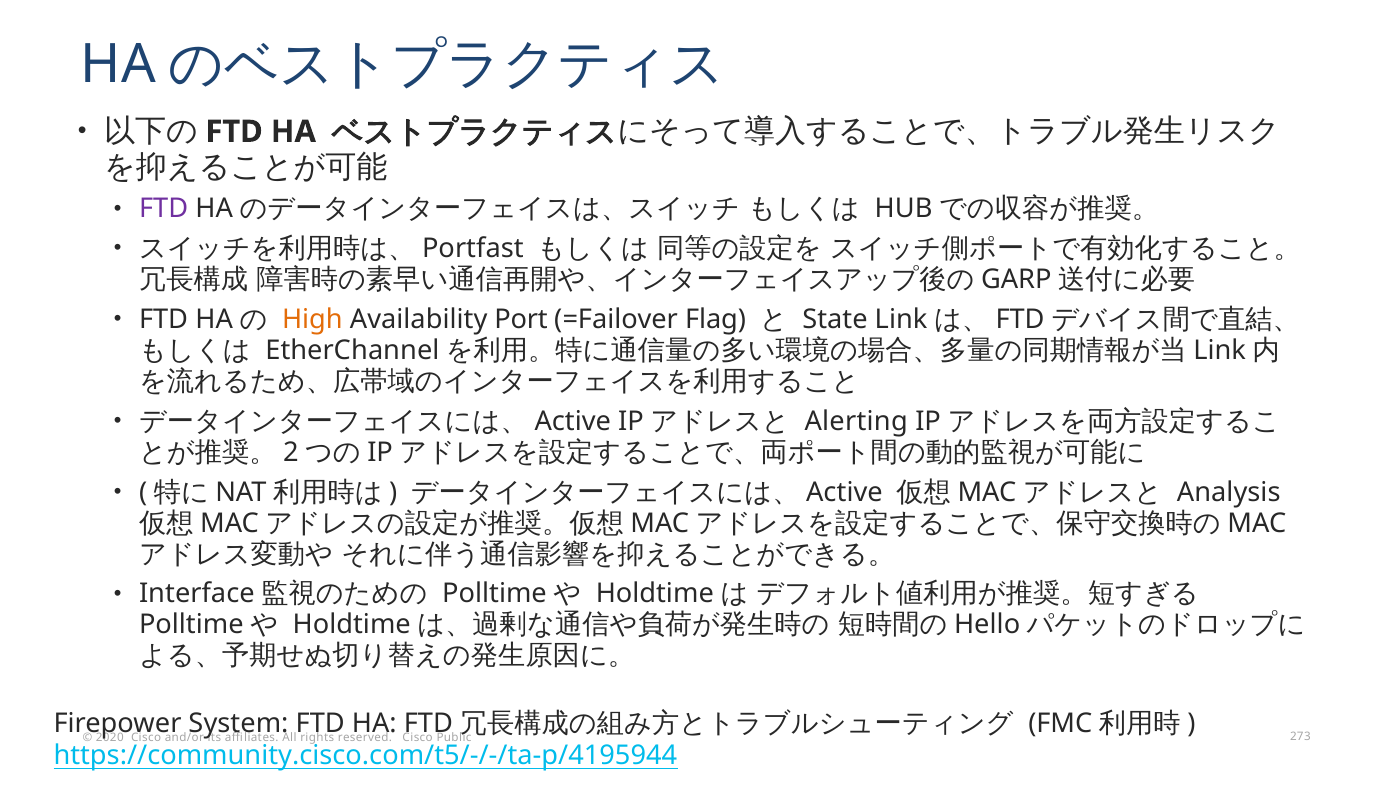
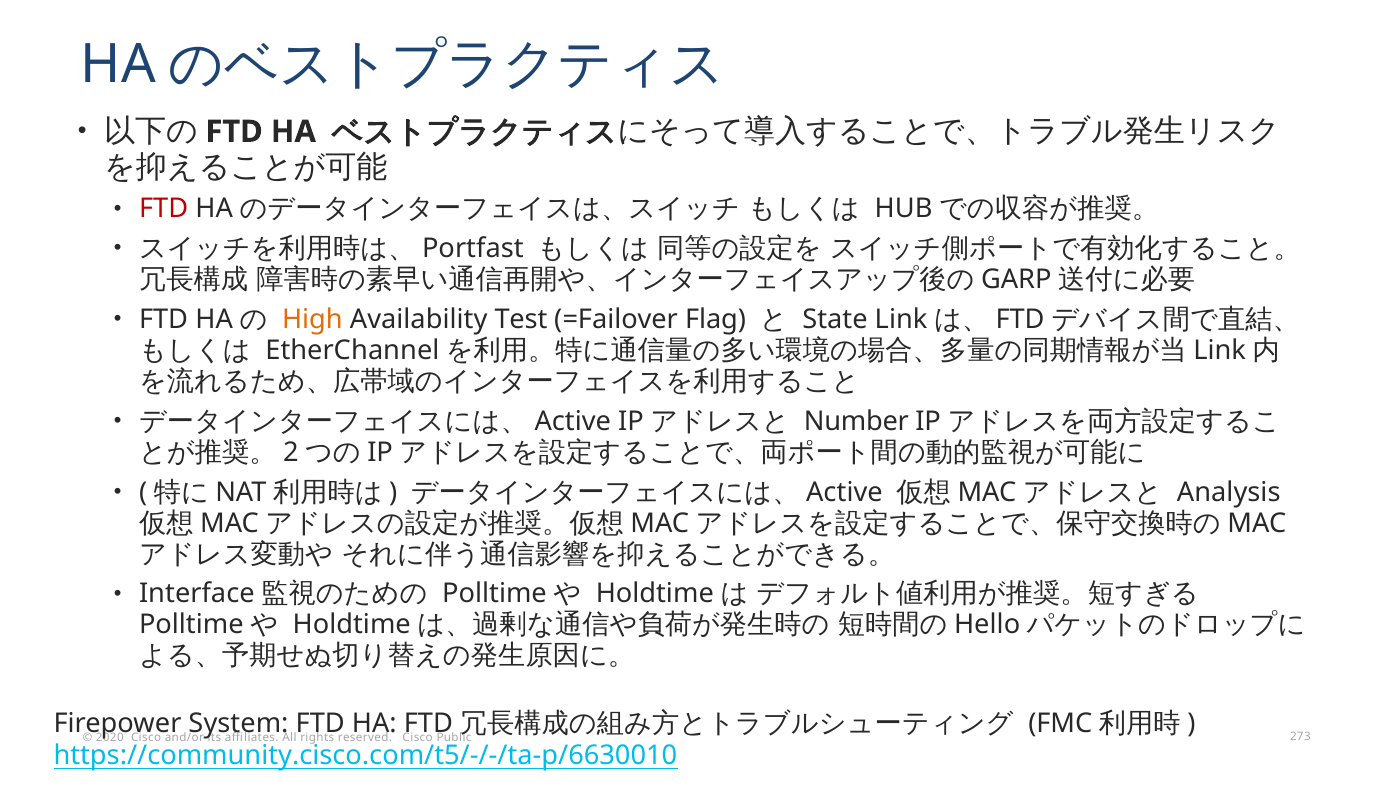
FTD at (164, 209) colour: purple -> red
Port: Port -> Test
Alerting: Alerting -> Number
https://community.cisco.com/t5/-/-/ta-p/4195944: https://community.cisco.com/t5/-/-/ta-p/4195944 -> https://community.cisco.com/t5/-/-/ta-p/6630010
